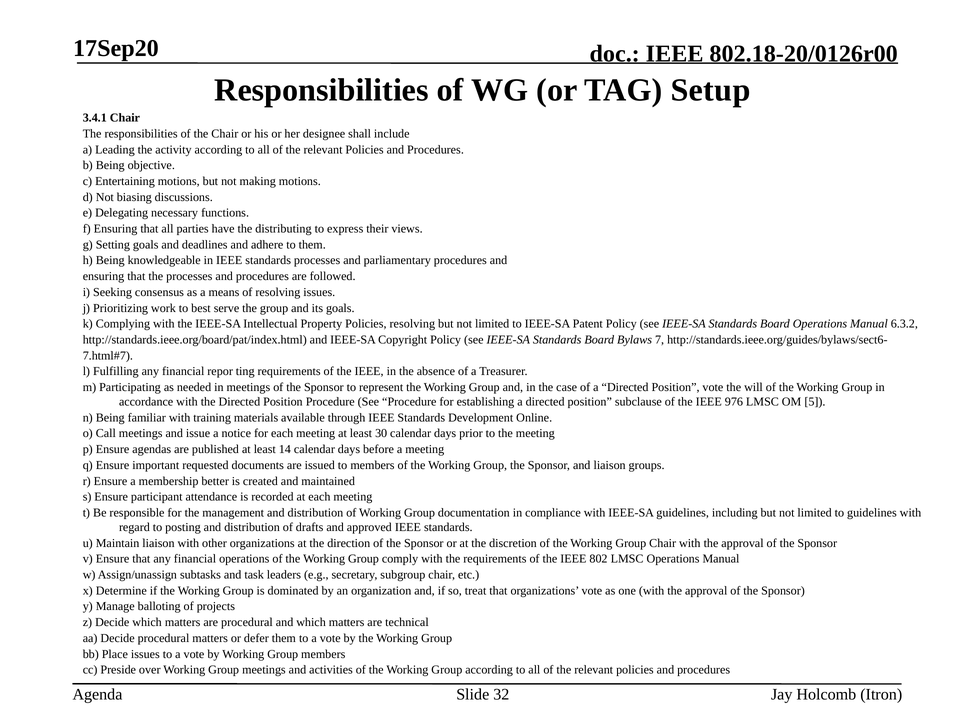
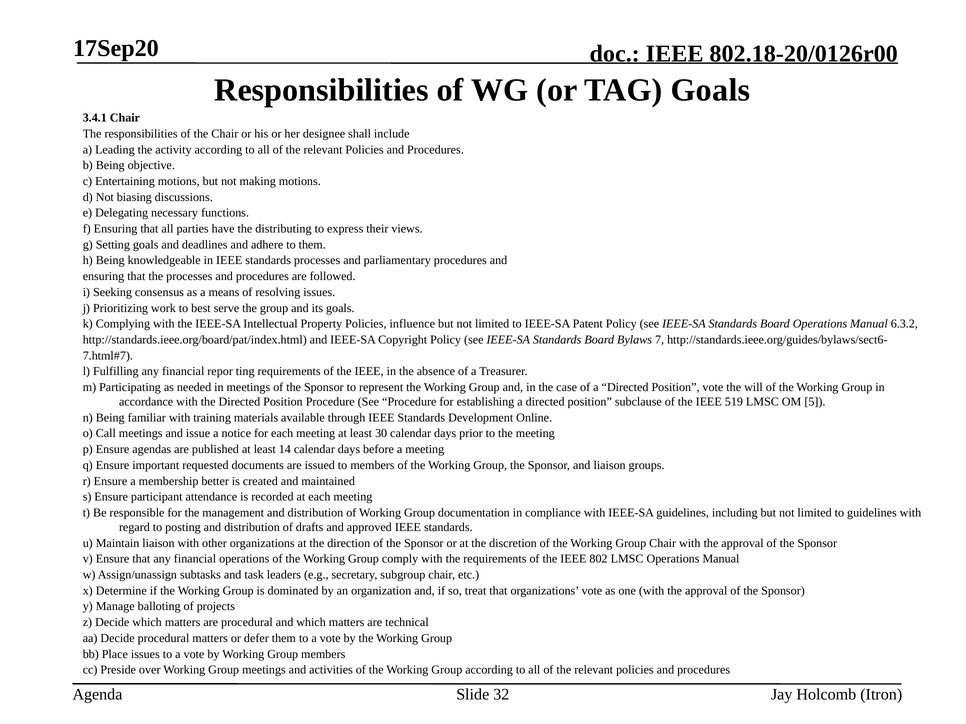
TAG Setup: Setup -> Goals
Policies resolving: resolving -> influence
976: 976 -> 519
